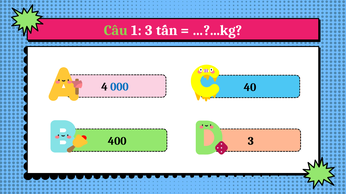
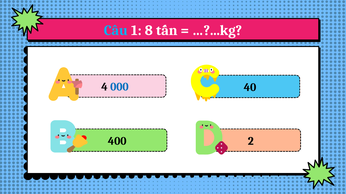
Câu colour: light green -> light blue
1 3: 3 -> 8
400 3: 3 -> 2
